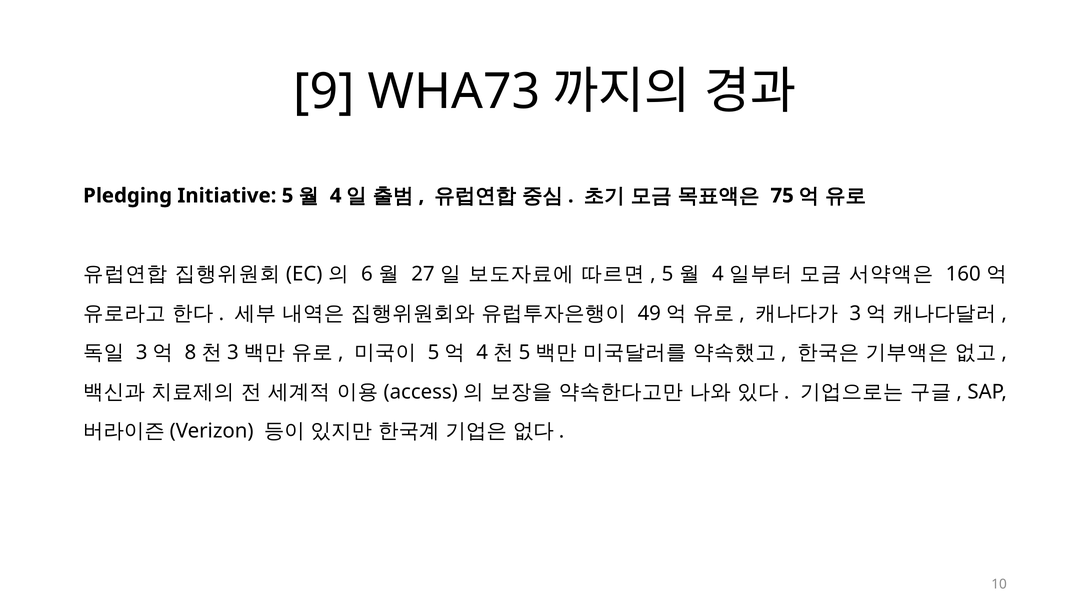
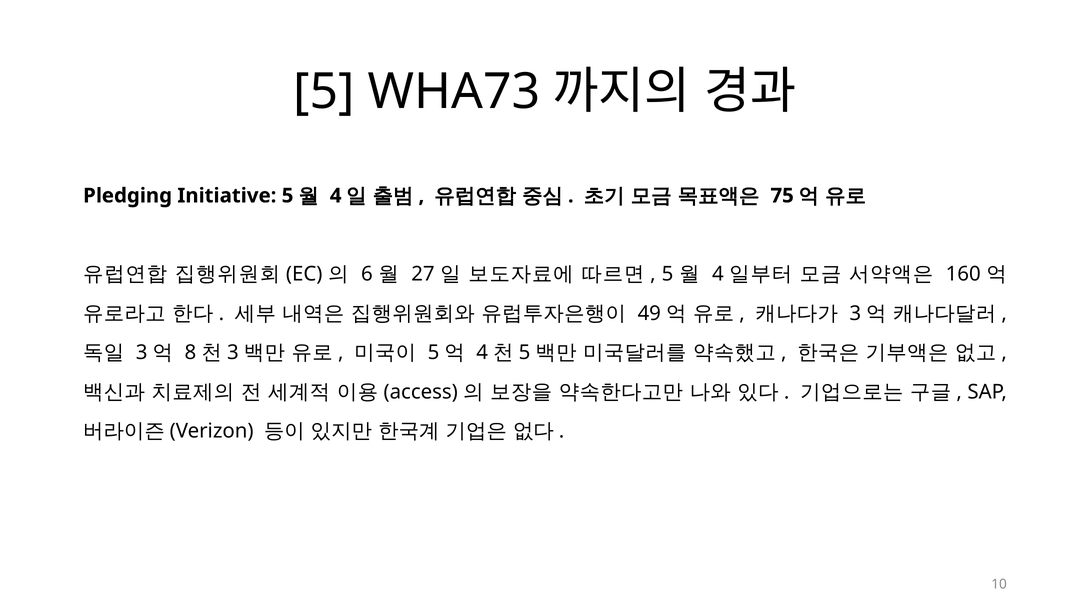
9 at (324, 92): 9 -> 5
